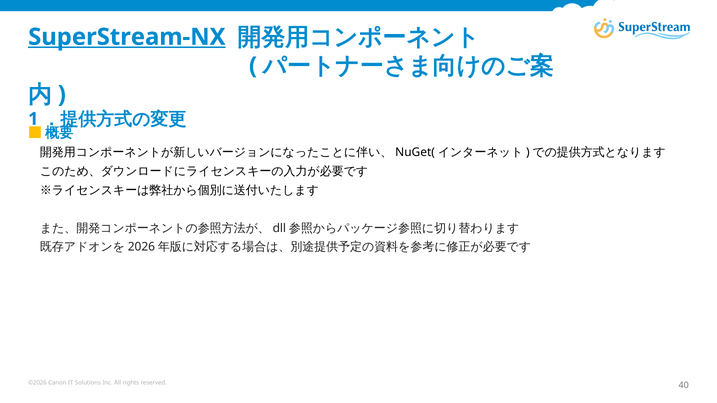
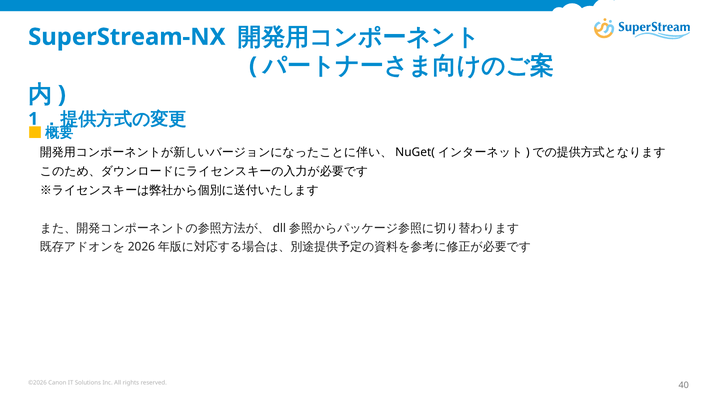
SuperStream-NX underline: present -> none
